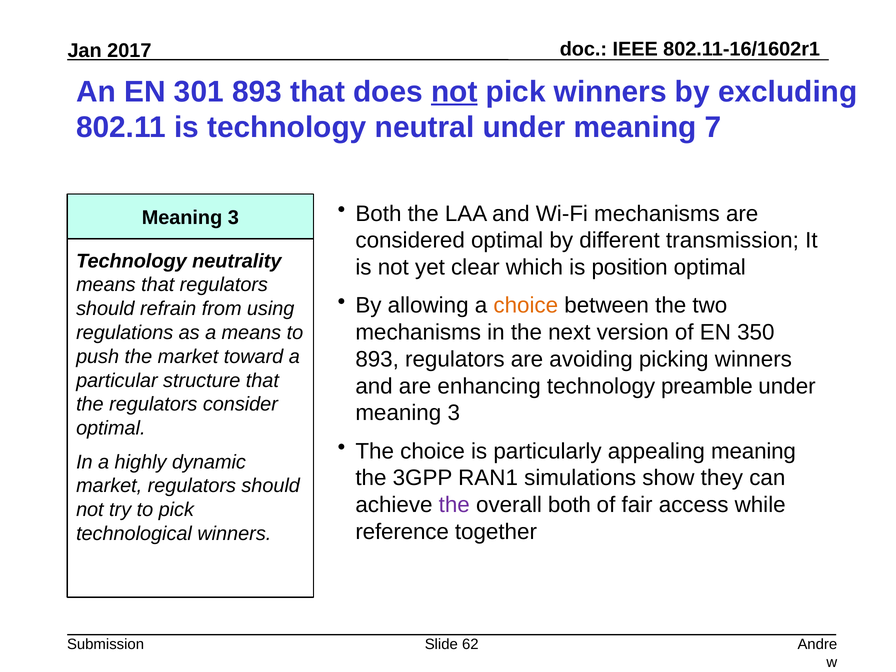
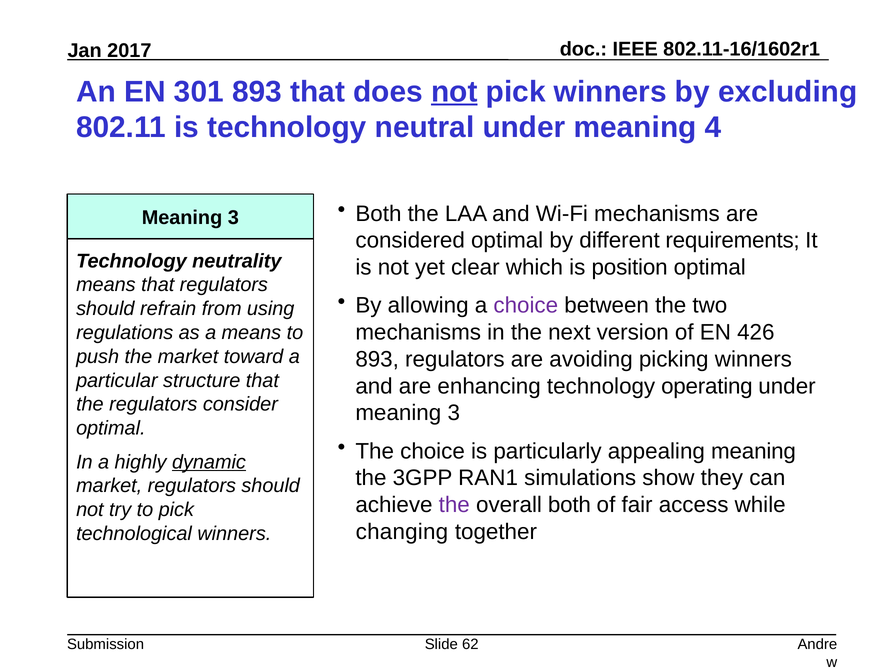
7: 7 -> 4
transmission: transmission -> requirements
choice at (526, 306) colour: orange -> purple
350: 350 -> 426
preamble: preamble -> operating
dynamic underline: none -> present
reference: reference -> changing
